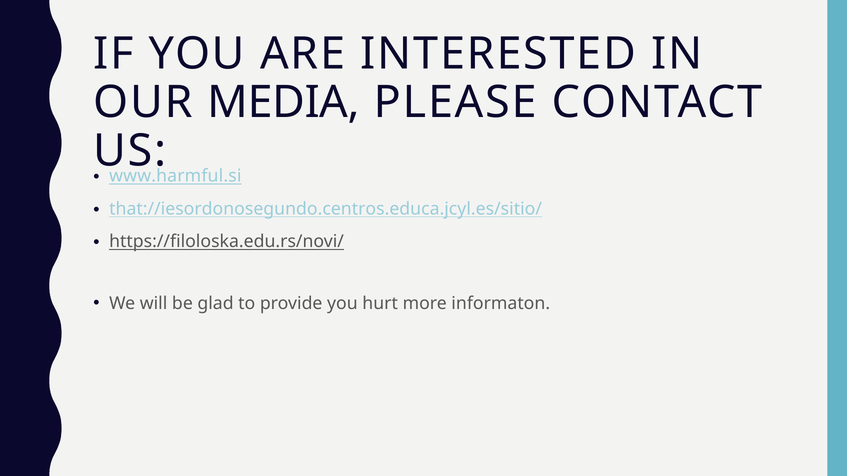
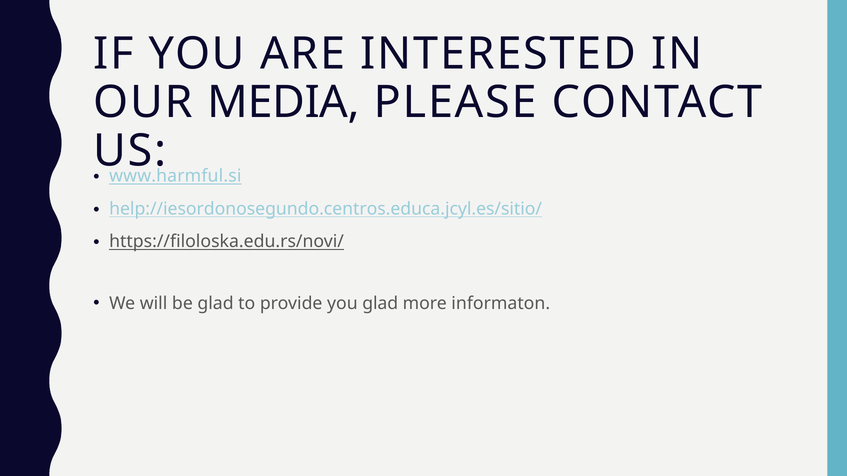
that://iesordonosegundo.centros.educa.jcyl.es/sitio/: that://iesordonosegundo.centros.educa.jcyl.es/sitio/ -> help://iesordonosegundo.centros.educa.jcyl.es/sitio/
you hurt: hurt -> glad
